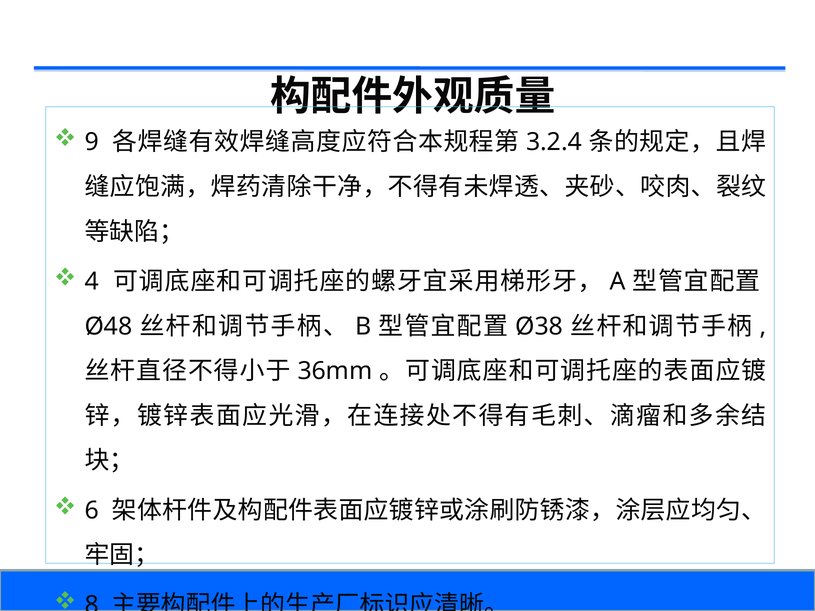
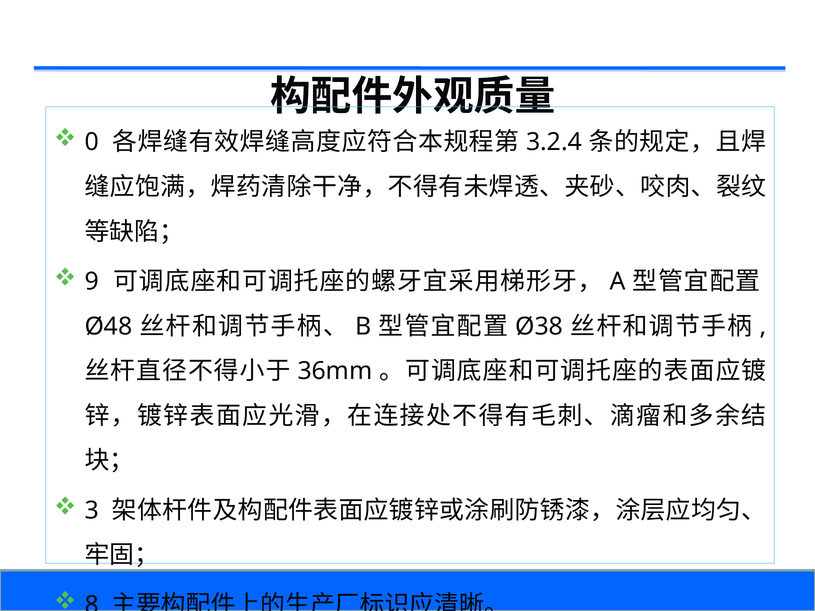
9: 9 -> 0
4: 4 -> 9
6: 6 -> 3
